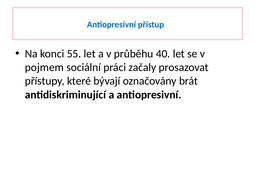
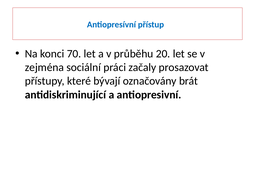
55: 55 -> 70
40: 40 -> 20
pojmem: pojmem -> zejména
